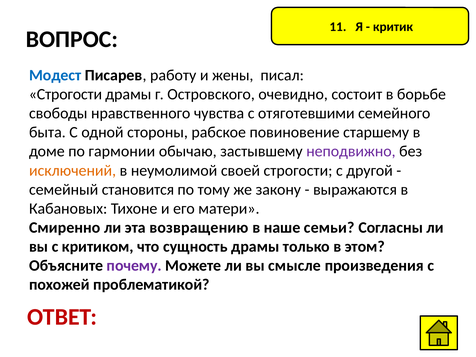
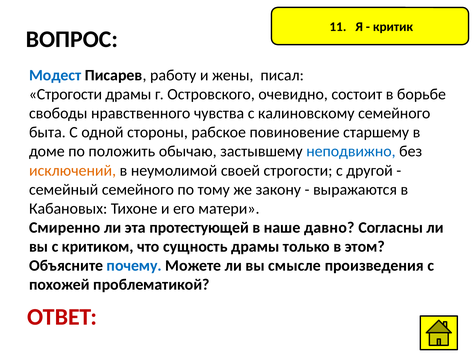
отяготевшими: отяготевшими -> калиновскому
гармонии: гармонии -> положить
неподвижно colour: purple -> blue
семейный становится: становится -> семейного
возвращению: возвращению -> протестующей
семьи: семьи -> давно
почему colour: purple -> blue
